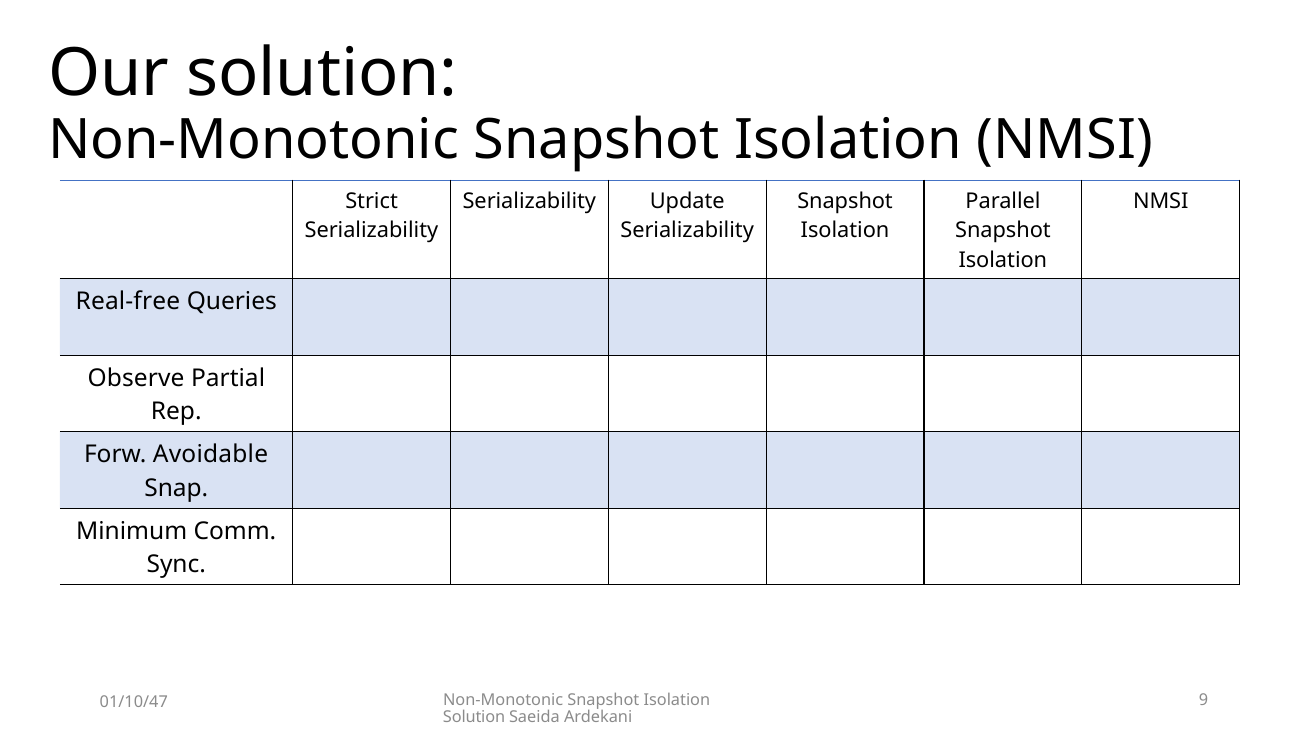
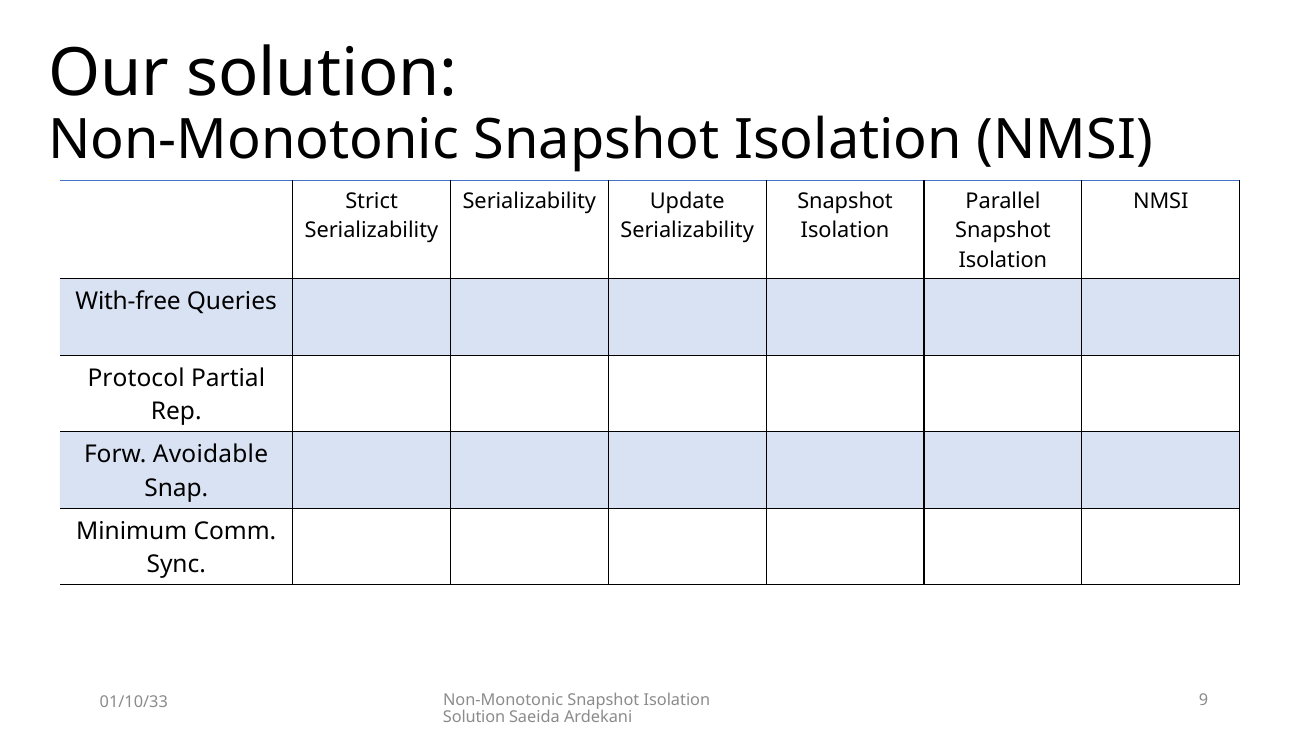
Real-free: Real-free -> With-free
Observe: Observe -> Protocol
01/10/47: 01/10/47 -> 01/10/33
